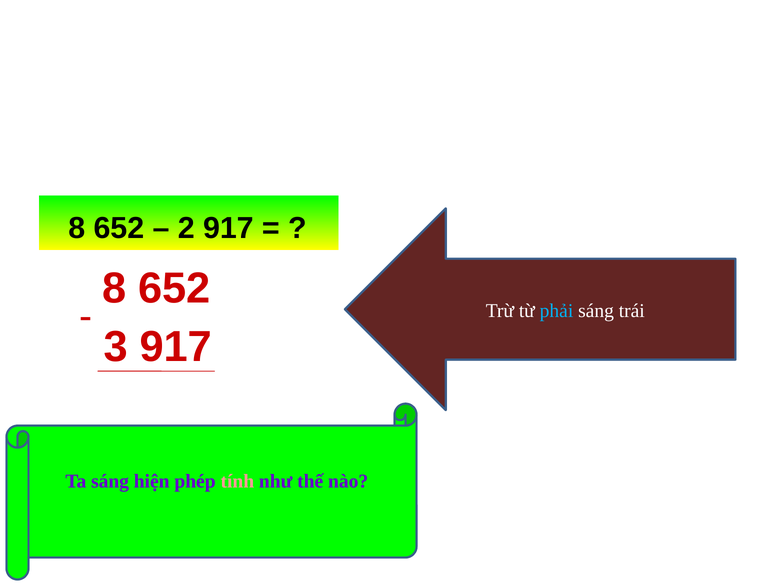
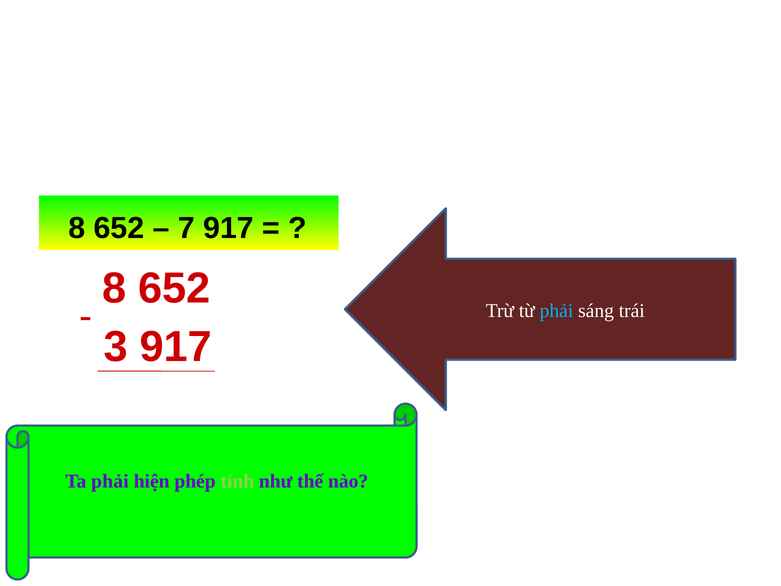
2: 2 -> 7
Ta sáng: sáng -> phải
tính colour: pink -> light green
